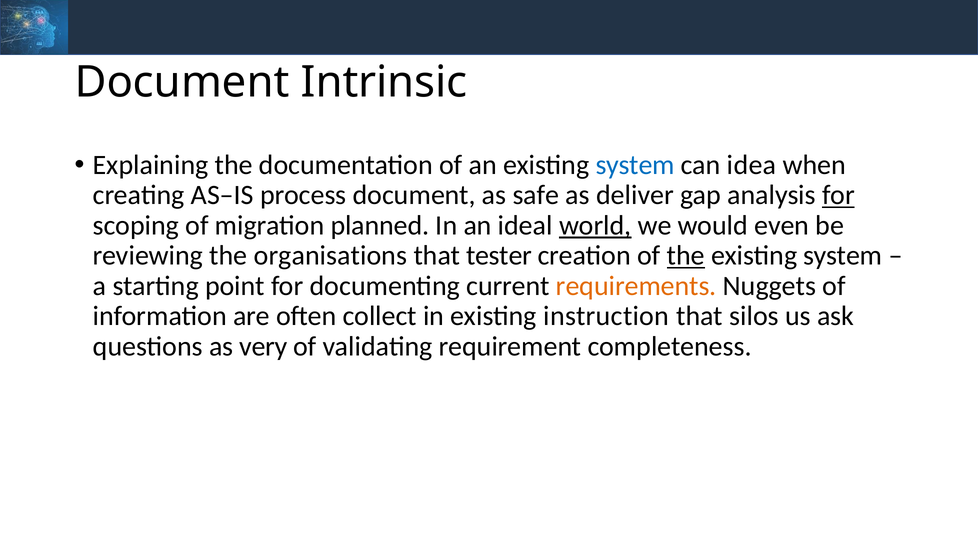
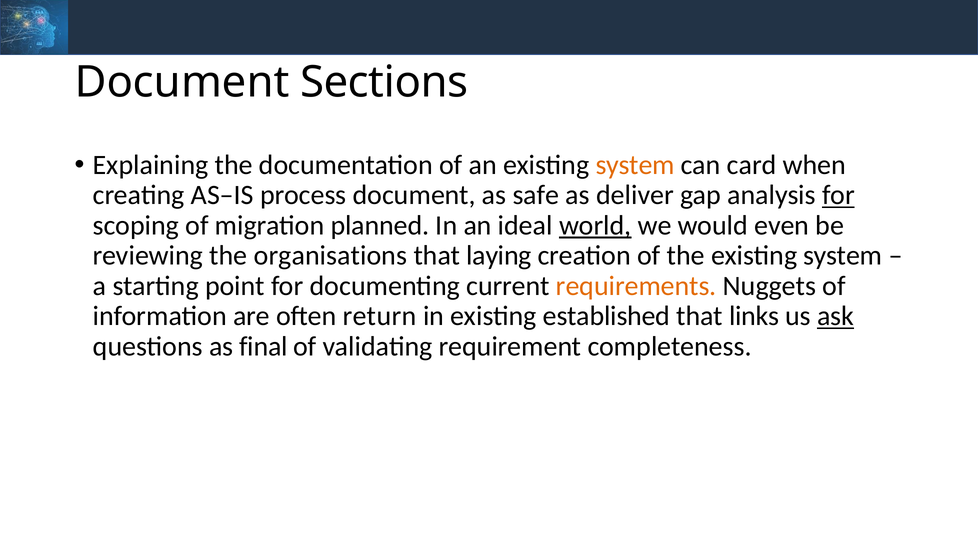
Intrinsic: Intrinsic -> Sections
system at (635, 165) colour: blue -> orange
idea: idea -> card
tester: tester -> laying
the at (686, 256) underline: present -> none
collect: collect -> return
instruction: instruction -> established
silos: silos -> links
ask underline: none -> present
very: very -> final
